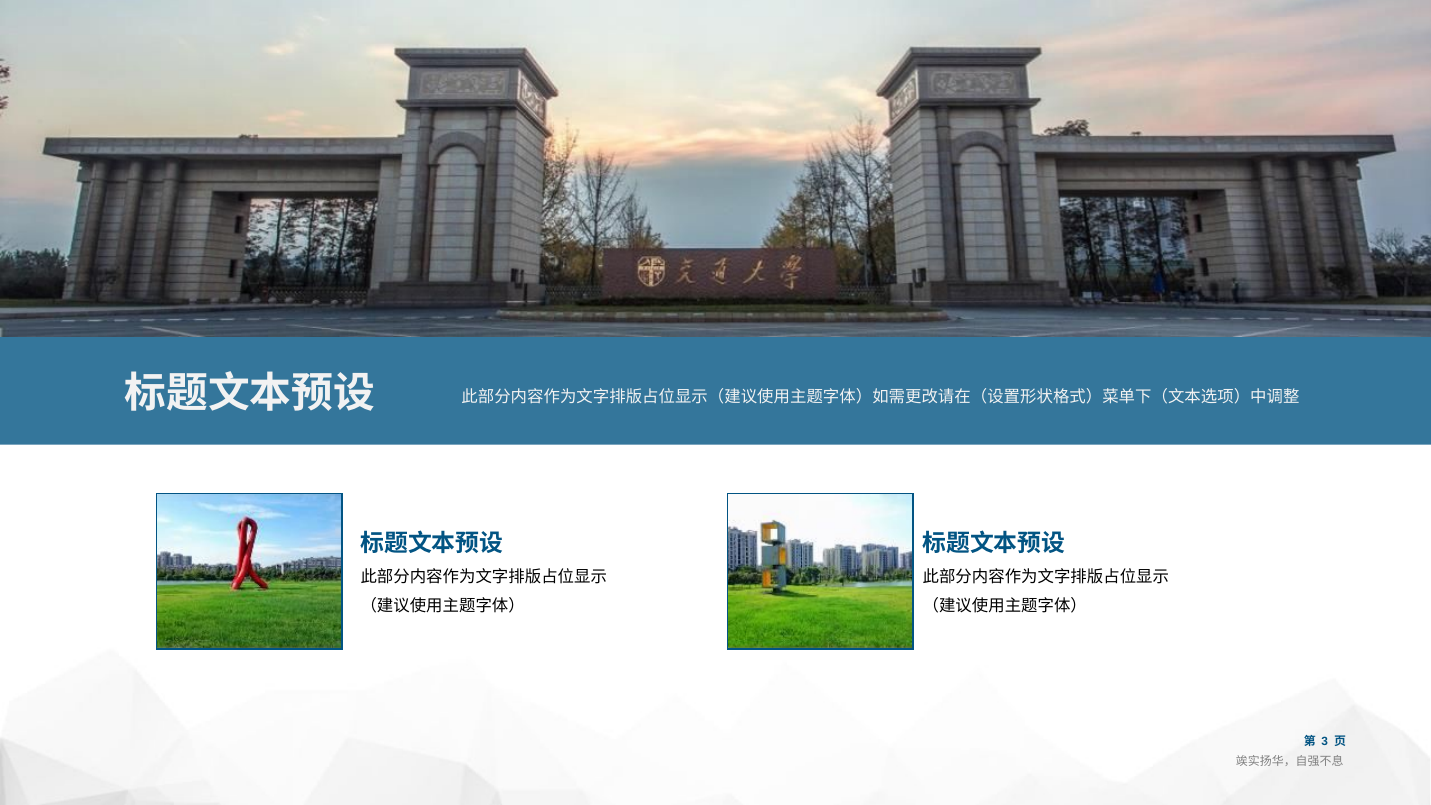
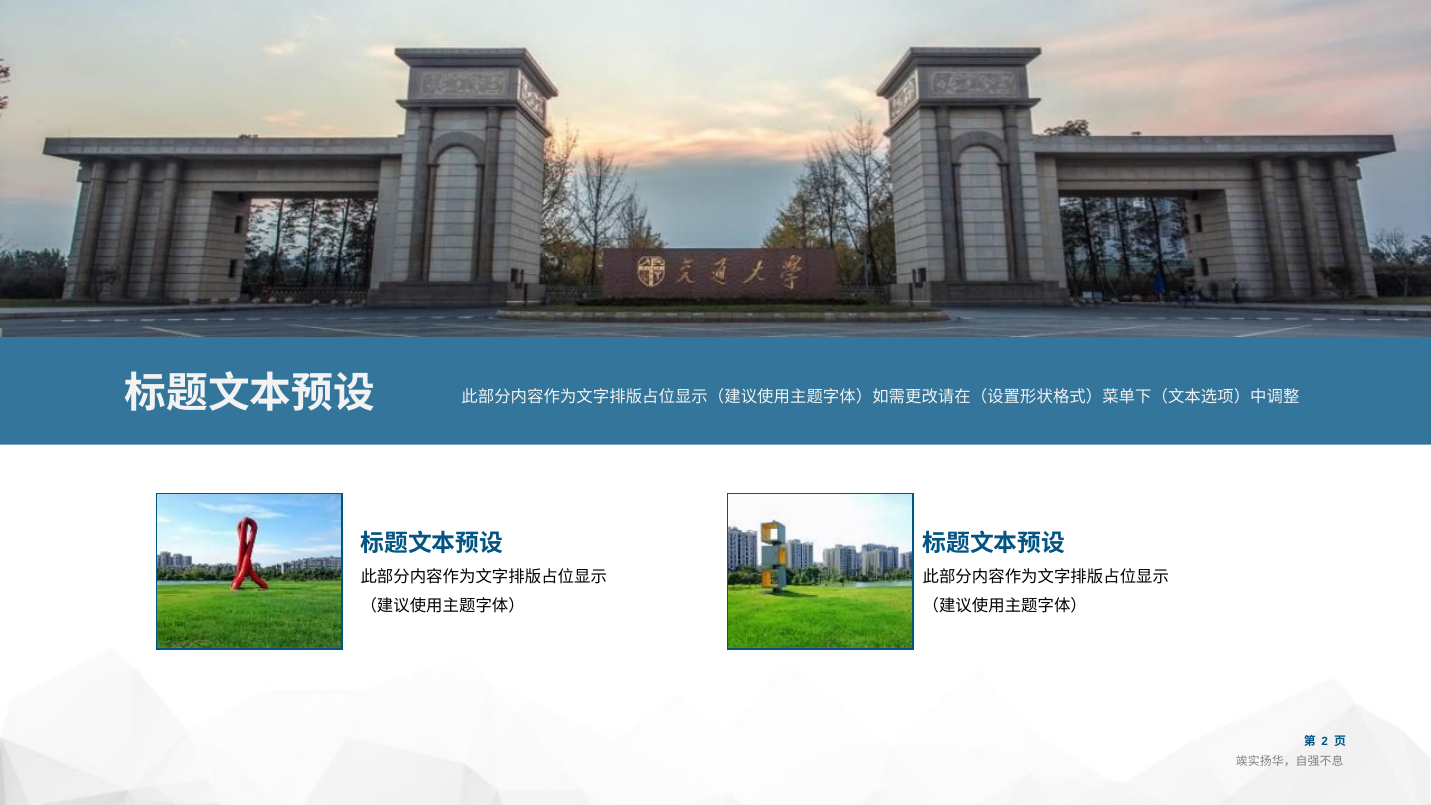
3: 3 -> 2
